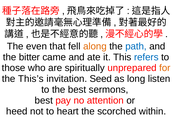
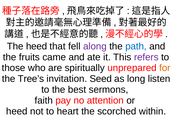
The even: even -> heed
along colour: orange -> purple
bitter: bitter -> fruits
refers colour: blue -> purple
This’s: This’s -> Tree’s
best at (44, 100): best -> faith
